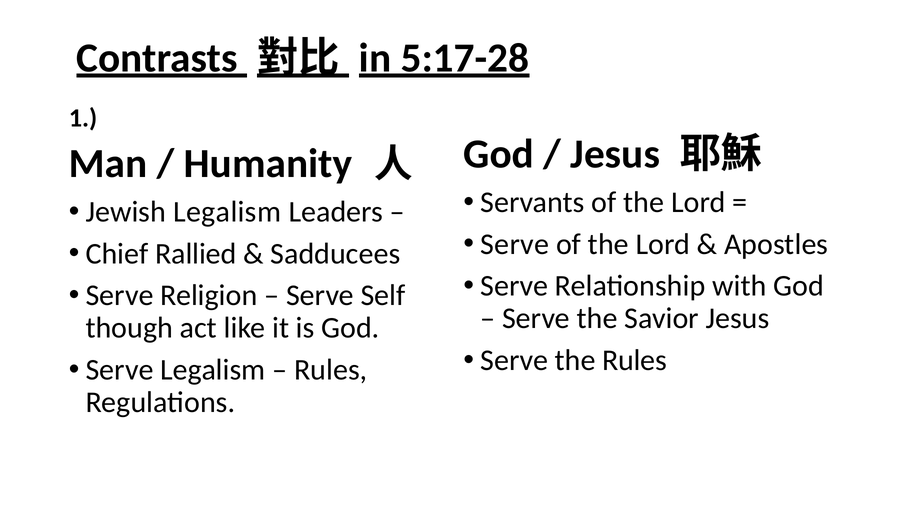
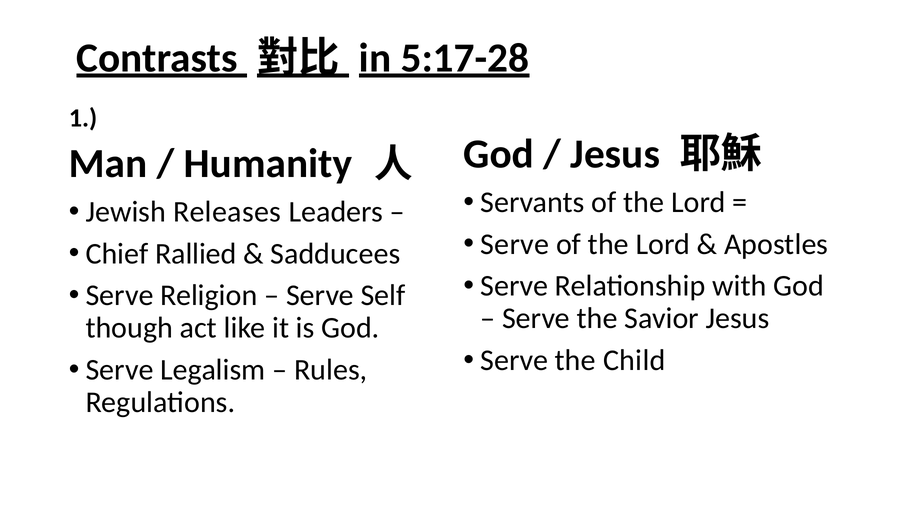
Jewish Legalism: Legalism -> Releases
the Rules: Rules -> Child
